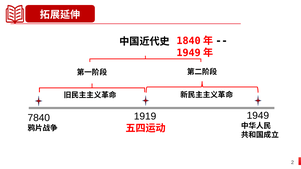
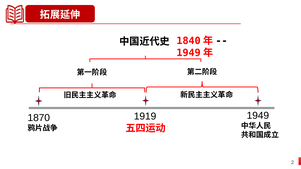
7840: 7840 -> 1870
